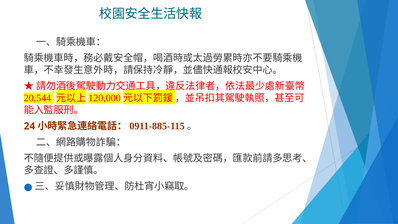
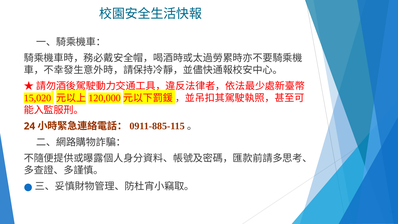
20,544: 20,544 -> 15,020
